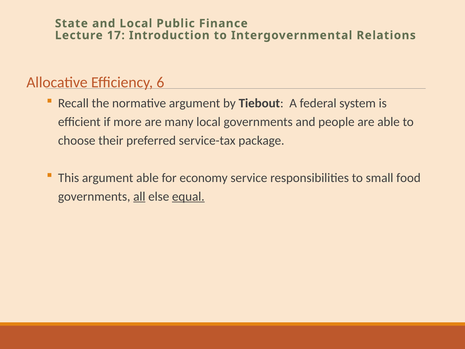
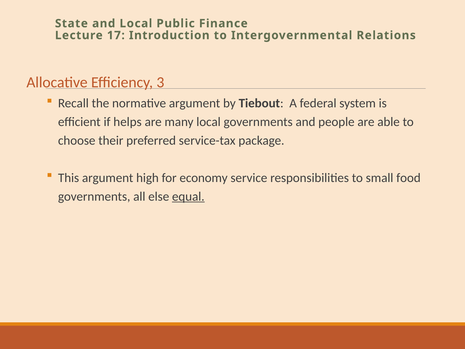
6: 6 -> 3
more: more -> helps
argument able: able -> high
all underline: present -> none
